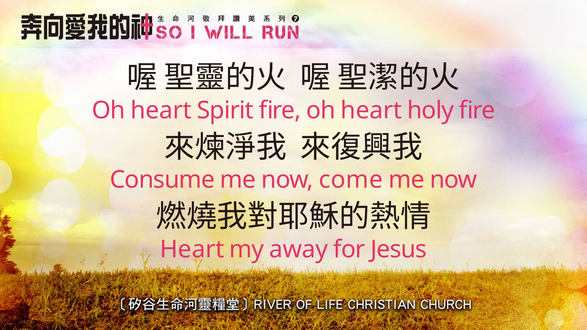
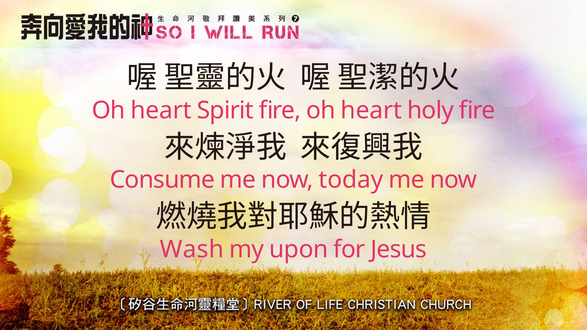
come: come -> today
Heart at (192, 250): Heart -> Wash
away: away -> upon
